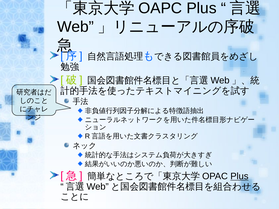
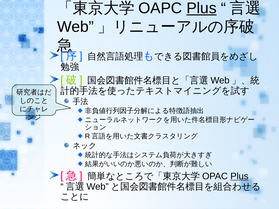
Plus at (201, 8) underline: none -> present
